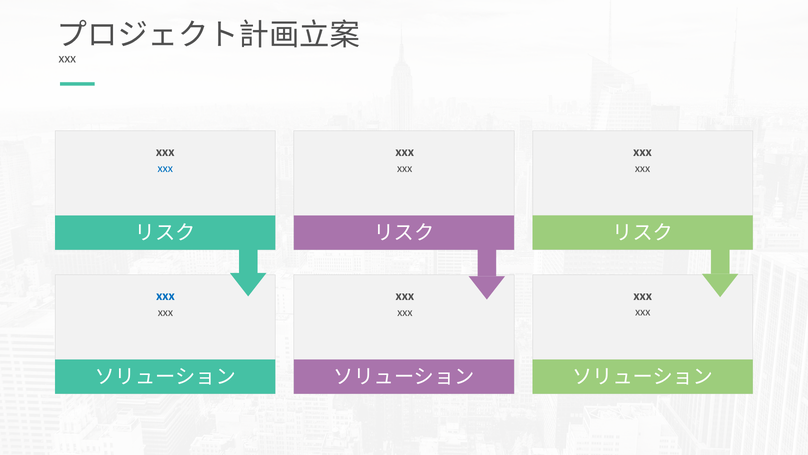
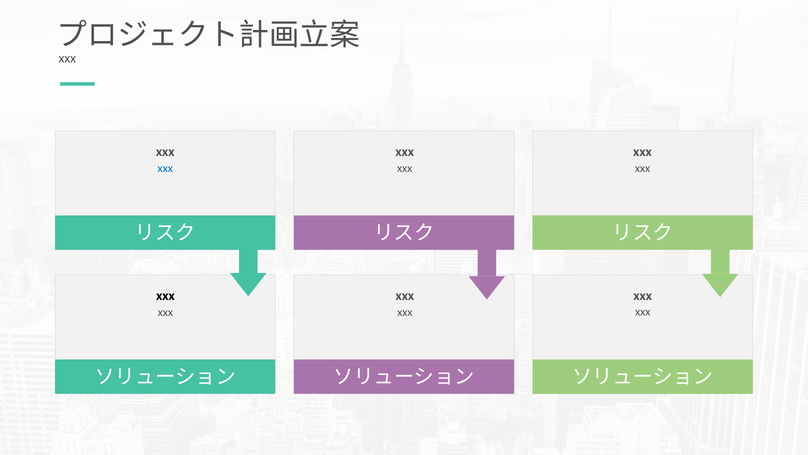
xxx at (165, 296) colour: blue -> black
